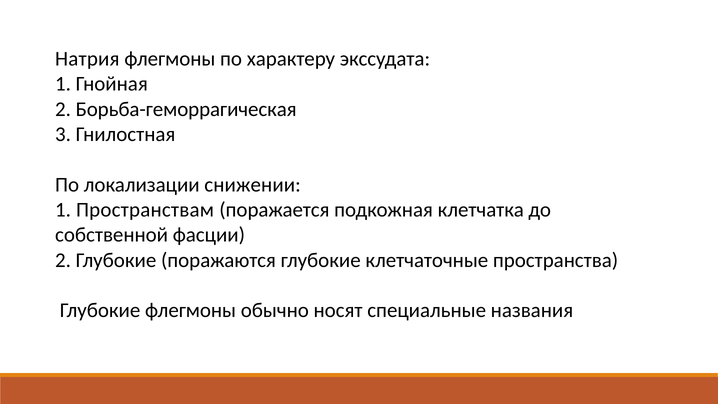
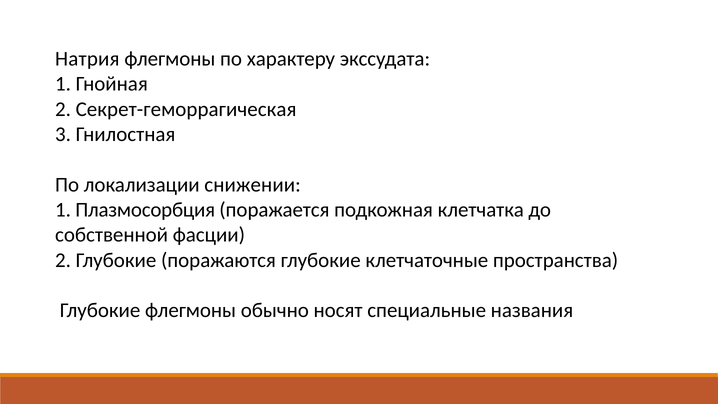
Борьба-геморрагическая: Борьба-геморрагическая -> Секрет-геморрагическая
Пространствам: Пространствам -> Плазмосорбция
